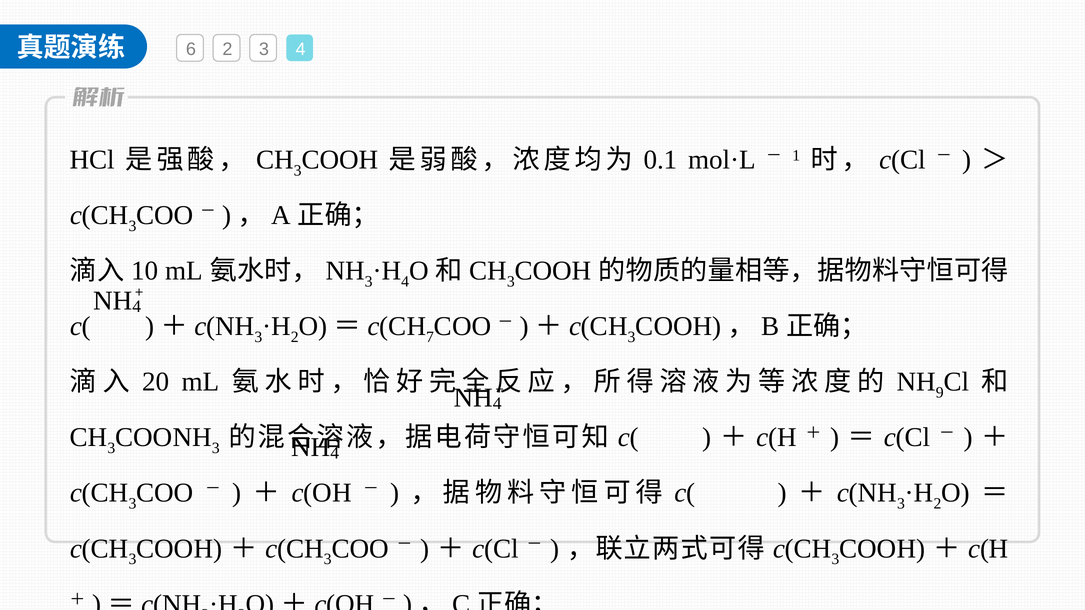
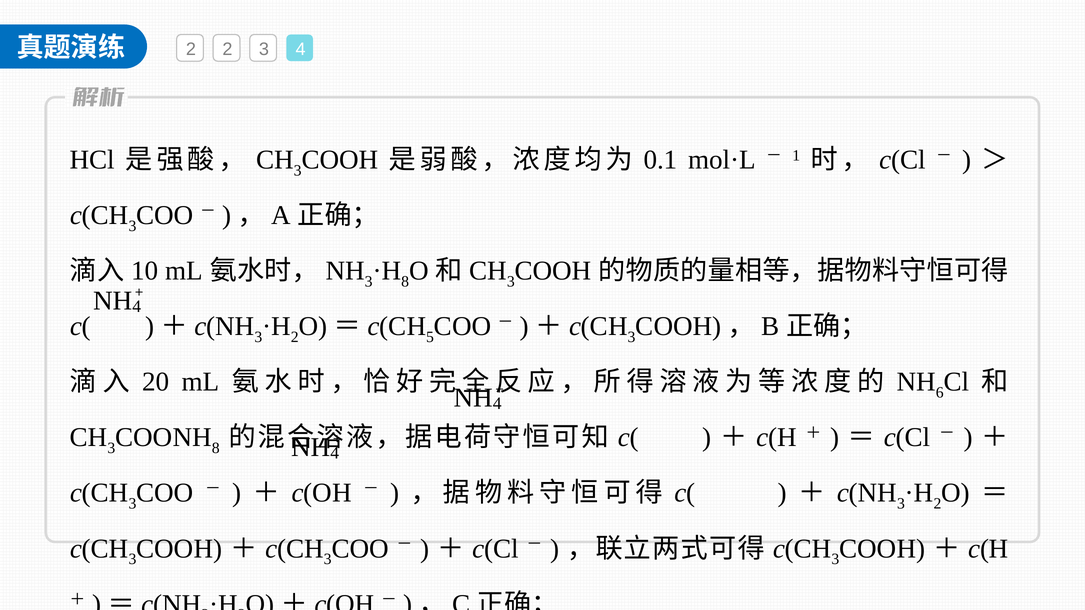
6 at (191, 49): 6 -> 2
4 at (405, 282): 4 -> 8
7: 7 -> 5
9: 9 -> 6
3 at (216, 448): 3 -> 8
